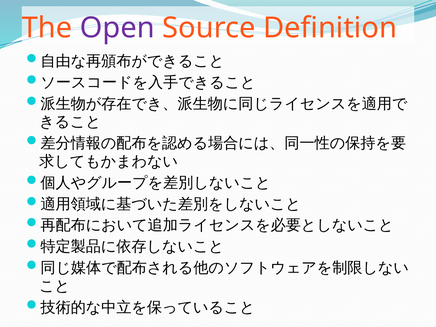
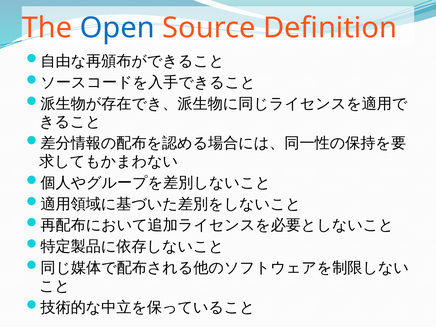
Open colour: purple -> blue
